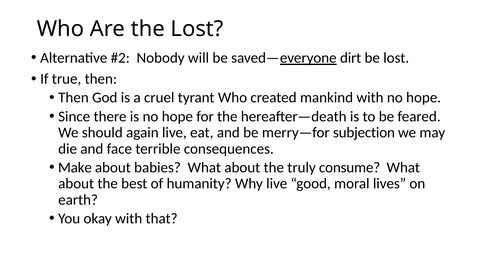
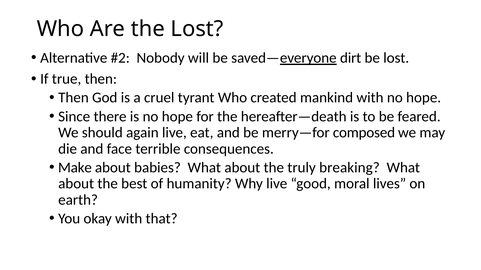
subjection: subjection -> composed
consume: consume -> breaking
